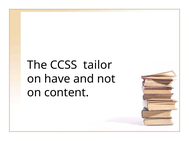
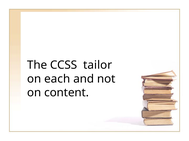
have: have -> each
